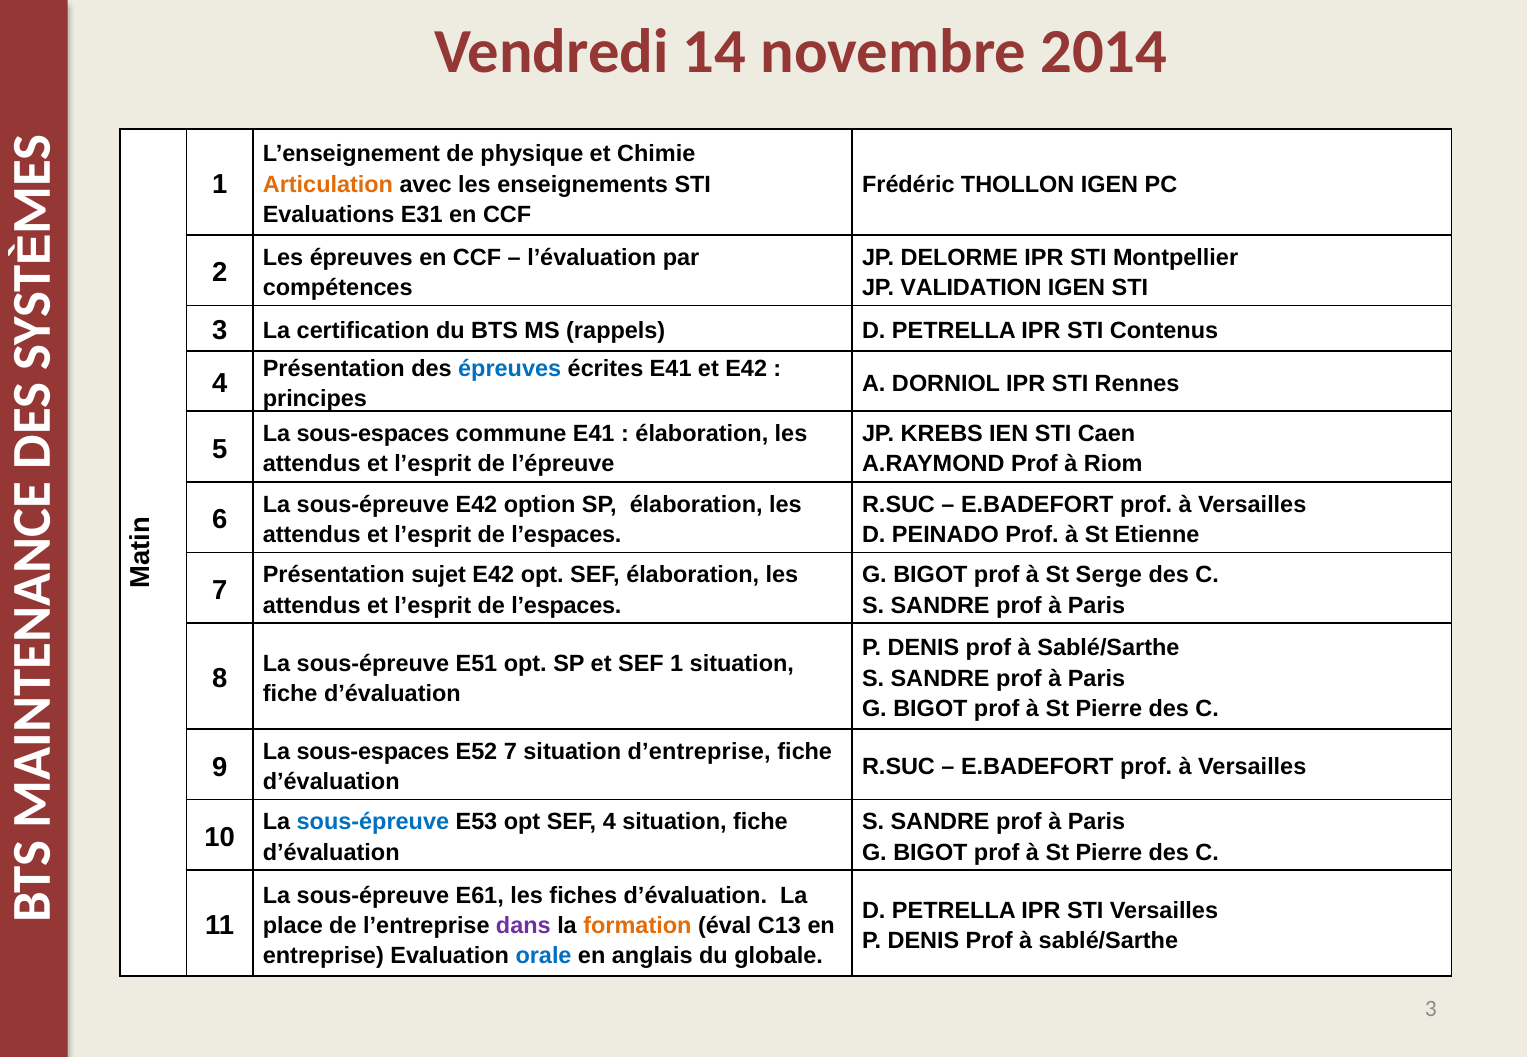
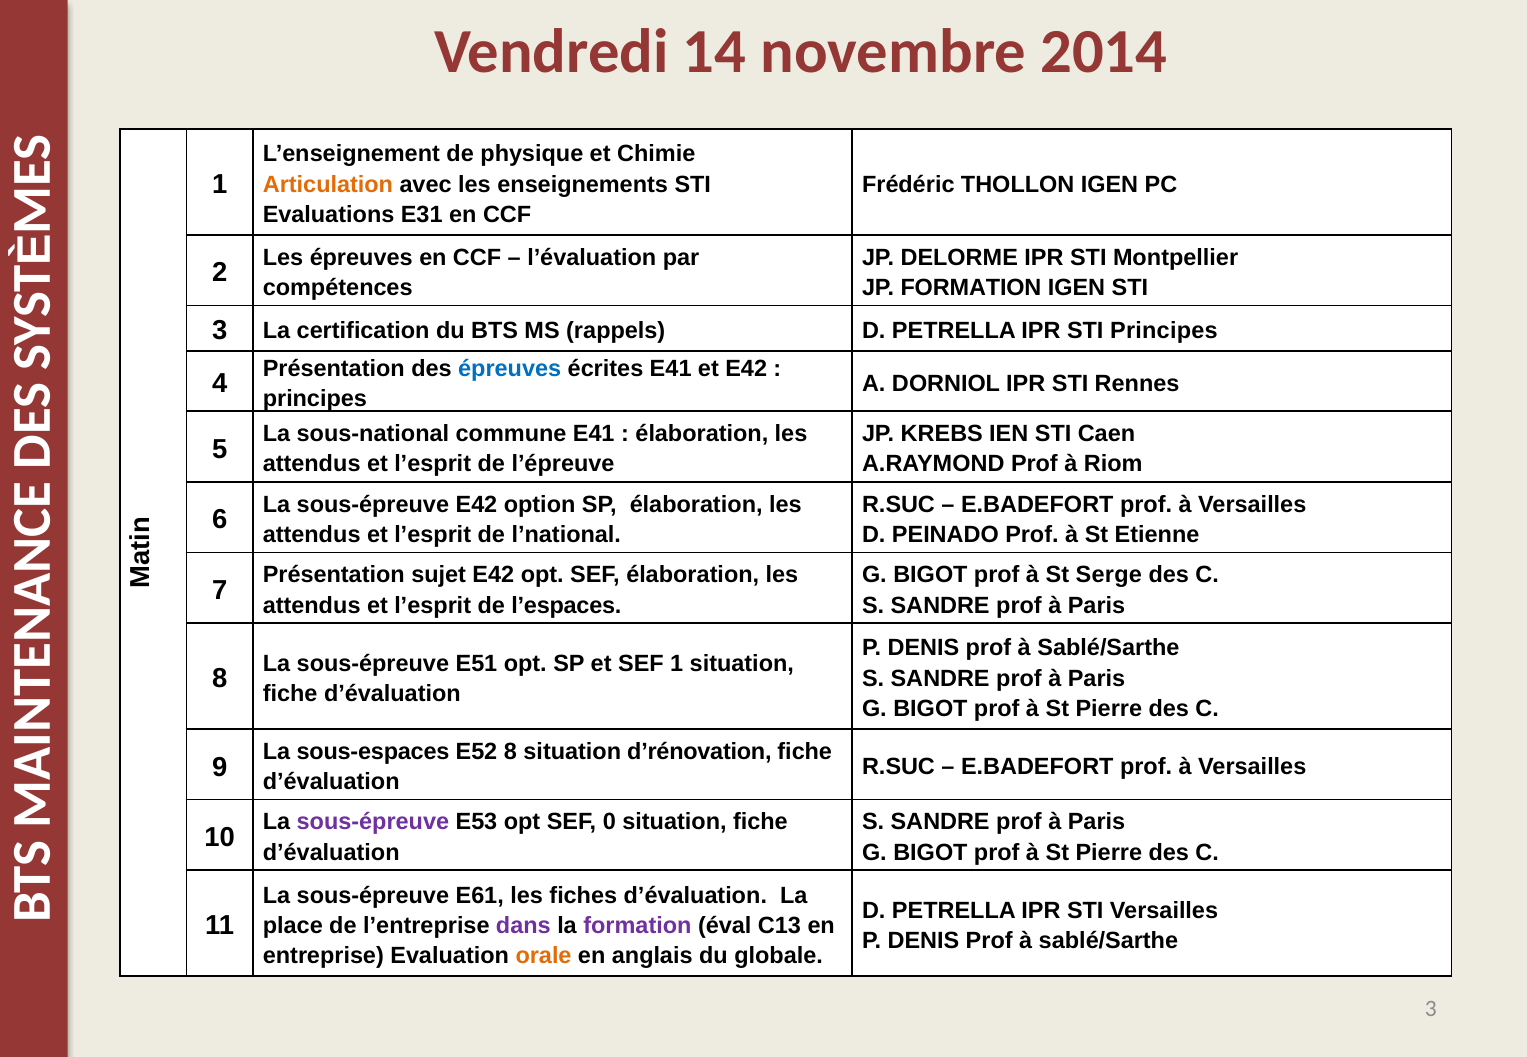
JP VALIDATION: VALIDATION -> FORMATION
STI Contenus: Contenus -> Principes
sous-espaces at (373, 434): sous-espaces -> sous-national
l’espaces at (566, 535): l’espaces -> l’national
E52 7: 7 -> 8
d’entreprise: d’entreprise -> d’rénovation
sous-épreuve at (373, 822) colour: blue -> purple
SEF 4: 4 -> 0
formation at (637, 926) colour: orange -> purple
orale colour: blue -> orange
